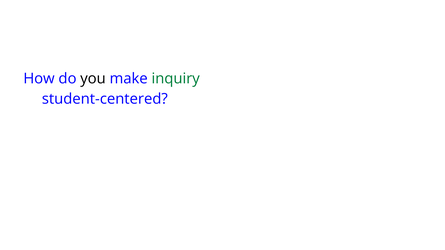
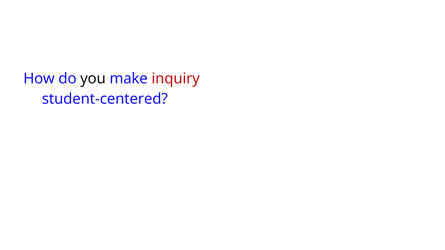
inquiry colour: green -> red
